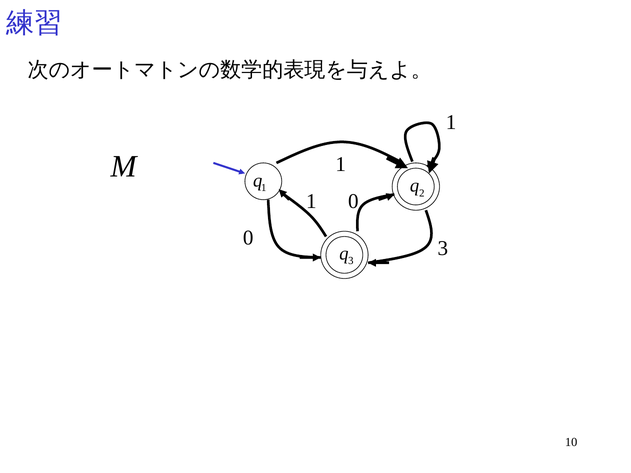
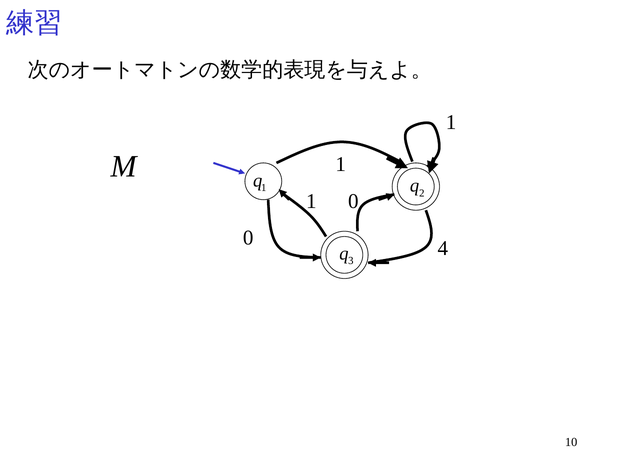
3 at (443, 249): 3 -> 4
